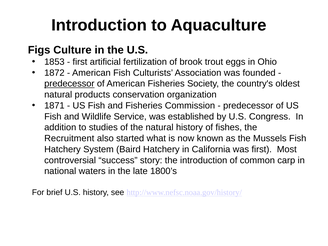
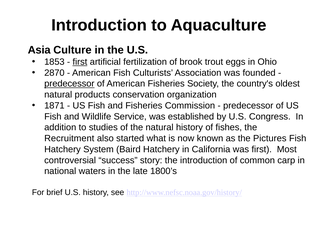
Figs: Figs -> Asia
first at (80, 62) underline: none -> present
1872: 1872 -> 2870
Mussels: Mussels -> Pictures
